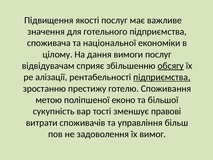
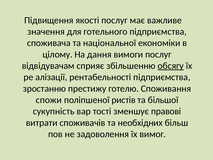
підприємства at (162, 77) underline: present -> none
метою: метою -> спожи
еконо: еконо -> ристів
управління: управління -> необхідних
